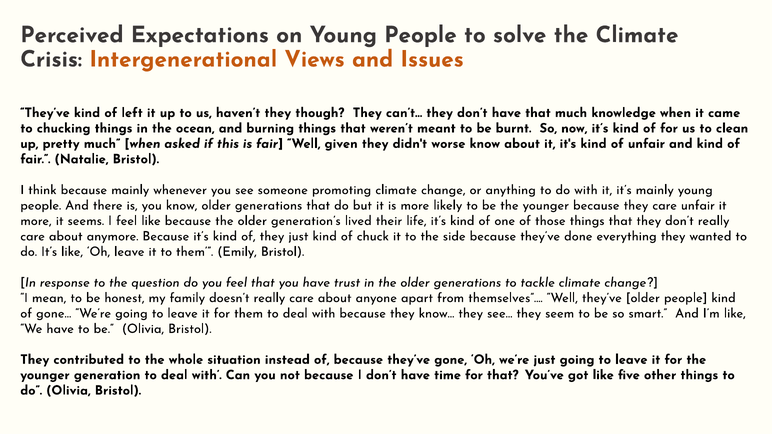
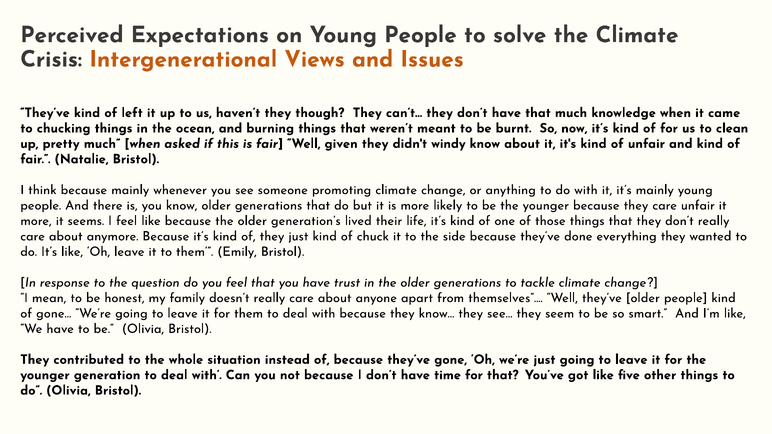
worse: worse -> windy
